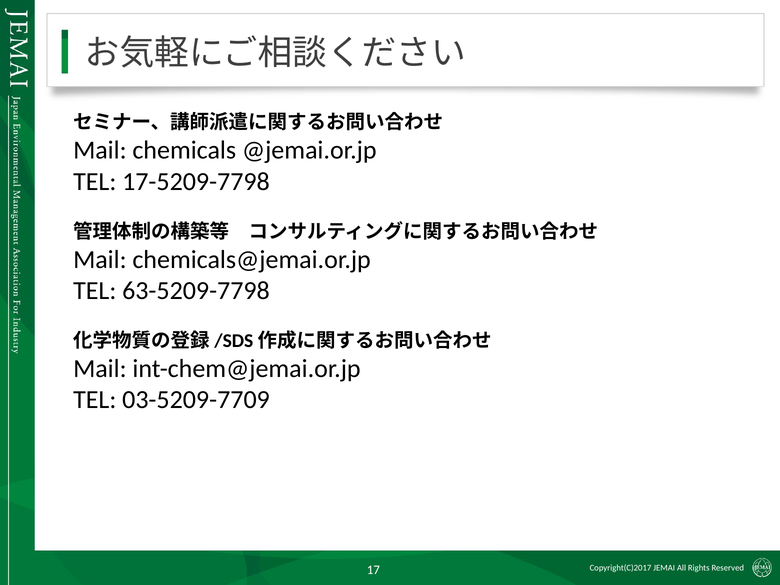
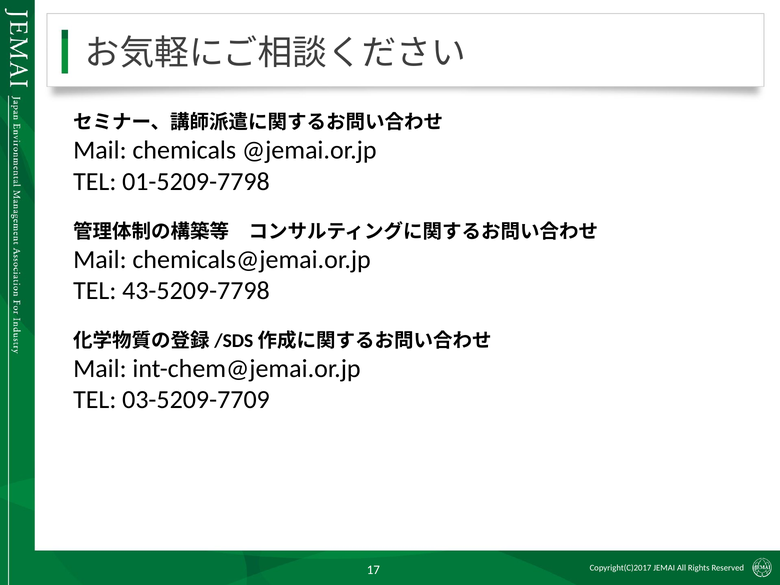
17-5209-7798: 17-5209-7798 -> 01-5209-7798
63-5209-7798: 63-5209-7798 -> 43-5209-7798
